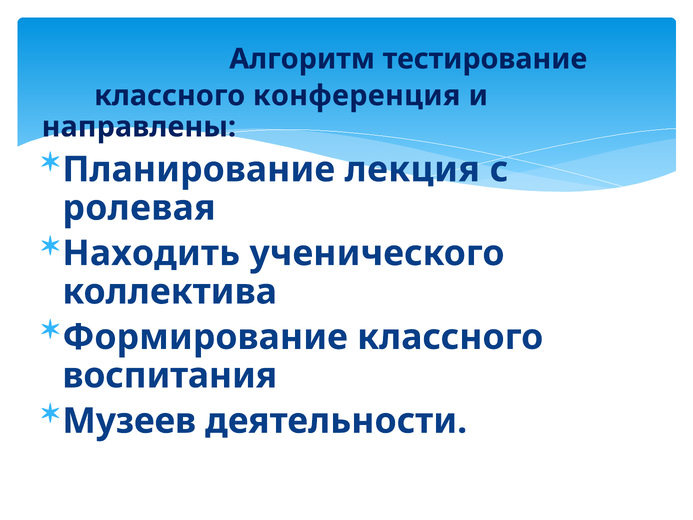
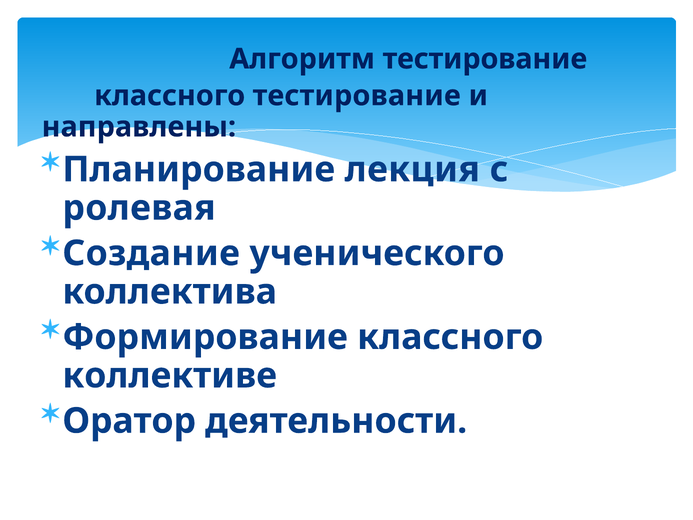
классного конференция: конференция -> тестирование
Находить: Находить -> Создание
воспитания: воспитания -> коллективе
Музеев: Музеев -> Оратор
